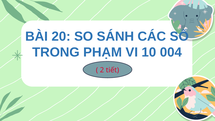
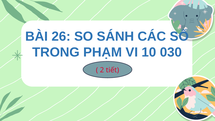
20: 20 -> 26
004: 004 -> 030
